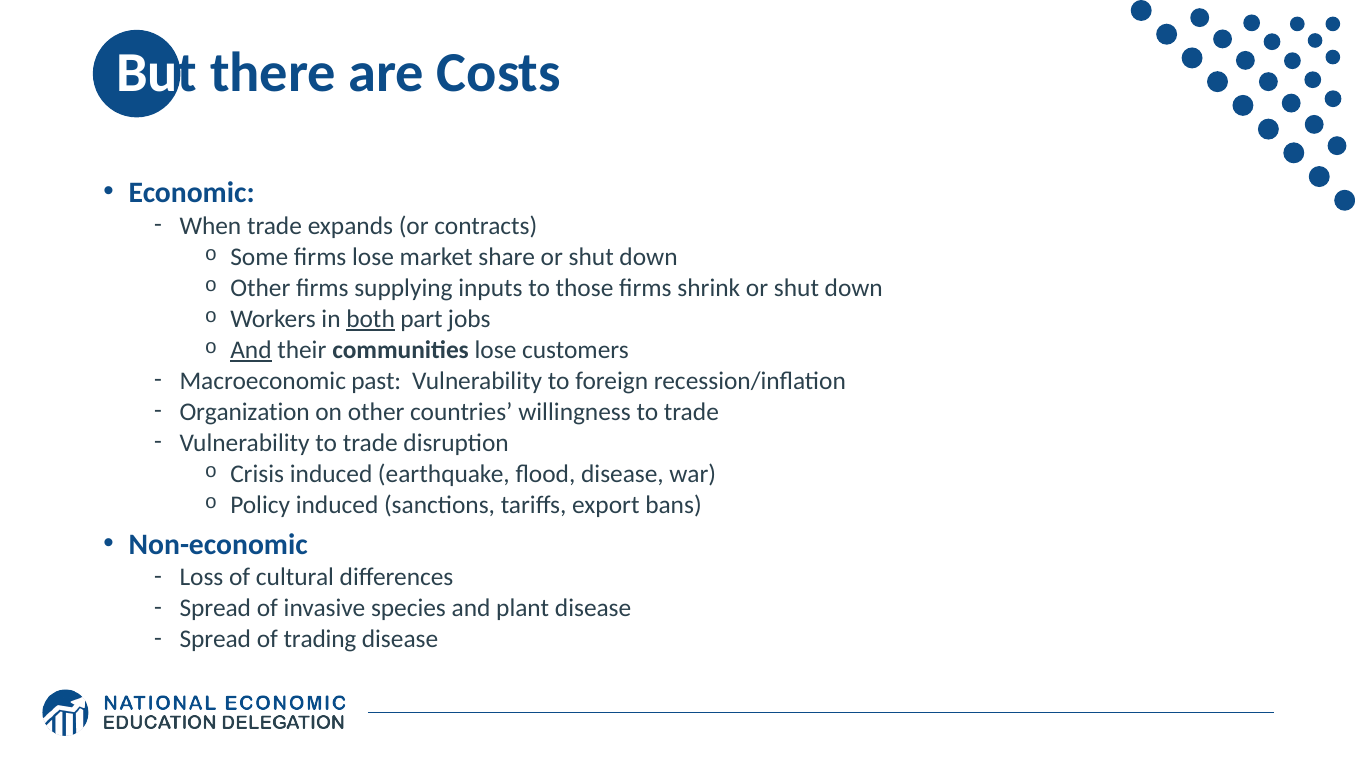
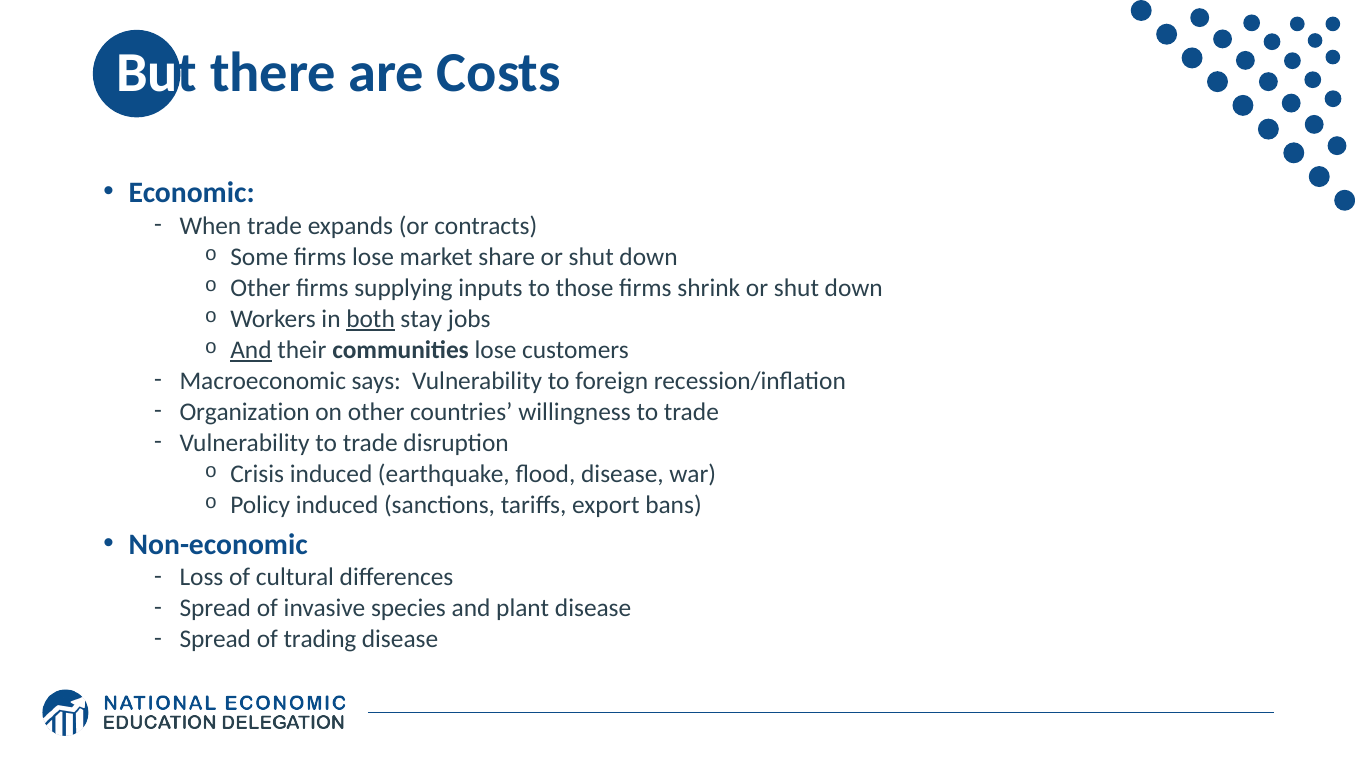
part: part -> stay
past: past -> says
